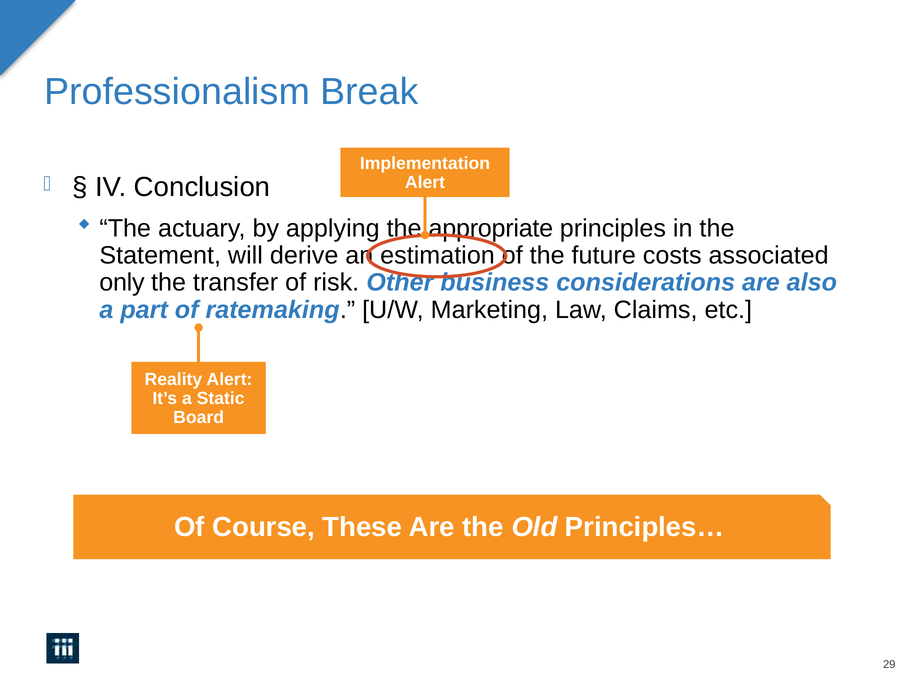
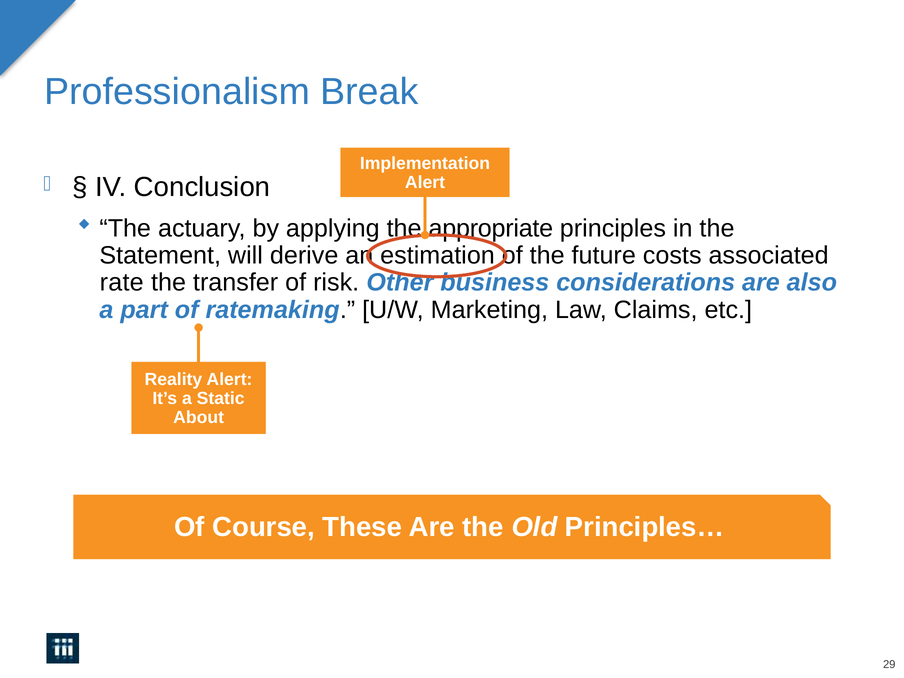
only: only -> rate
Board: Board -> About
